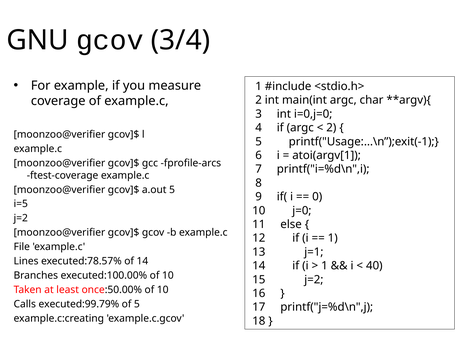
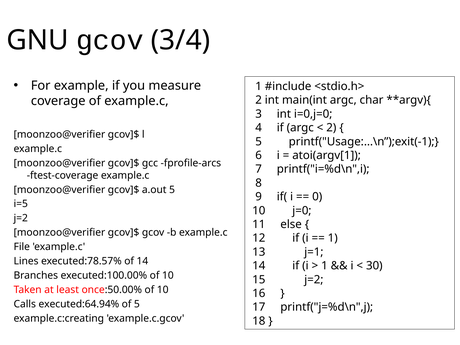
40: 40 -> 30
executed:99.79%: executed:99.79% -> executed:64.94%
